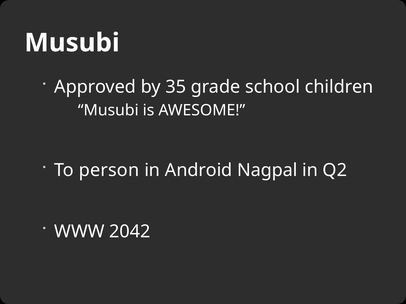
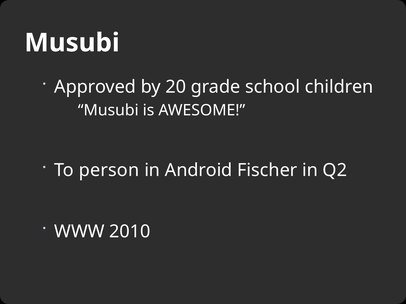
35: 35 -> 20
Nagpal: Nagpal -> Fischer
2042: 2042 -> 2010
